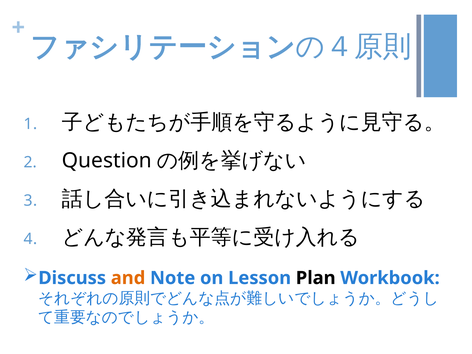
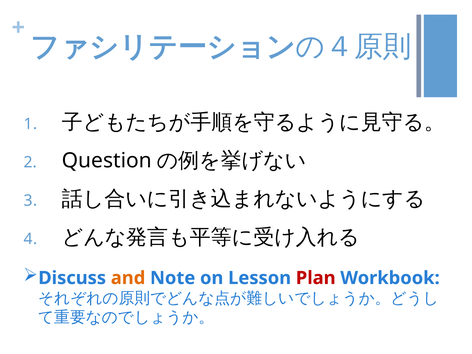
Plan colour: black -> red
